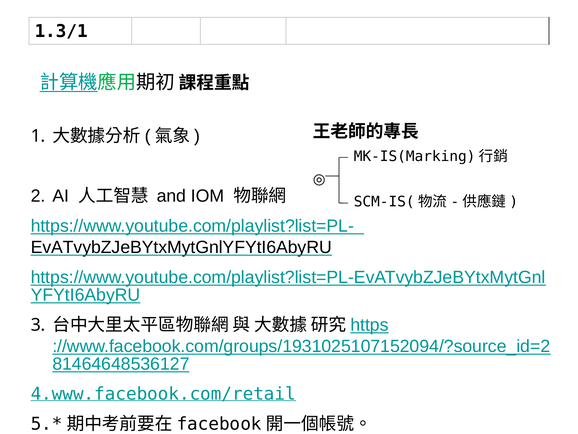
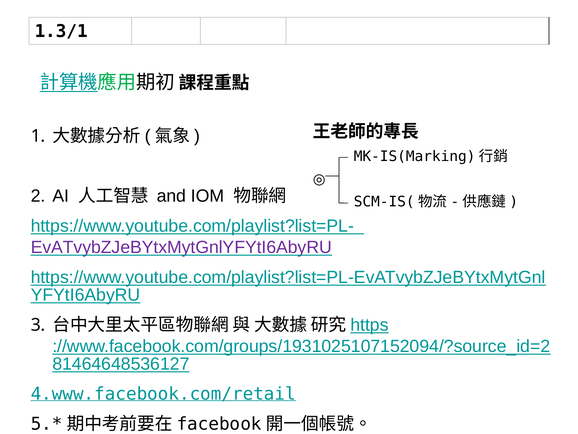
EvATvybZJeBYtxMytGnlYFYtI6AbyRU colour: black -> purple
